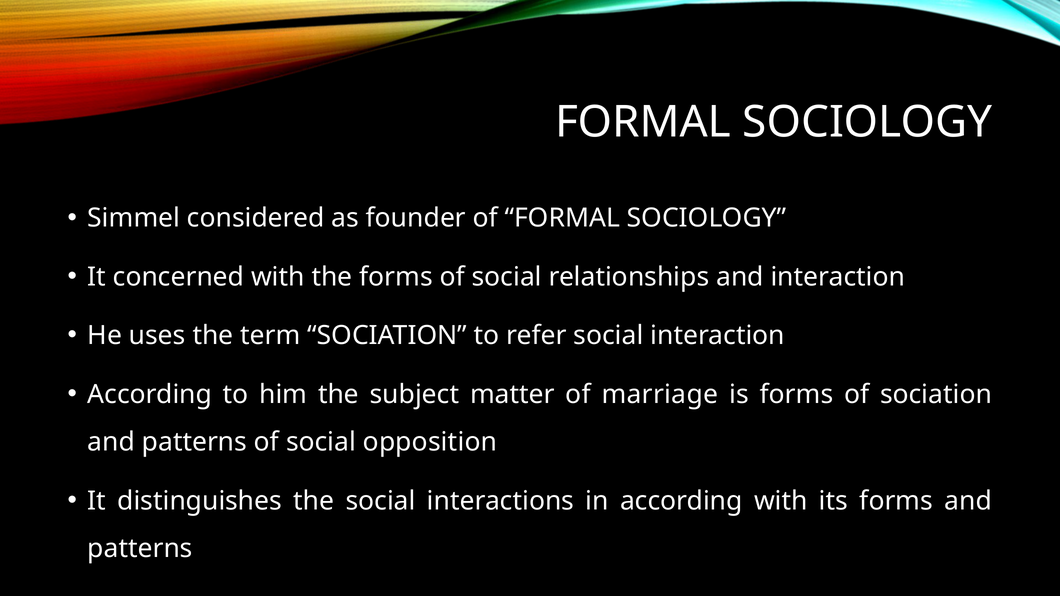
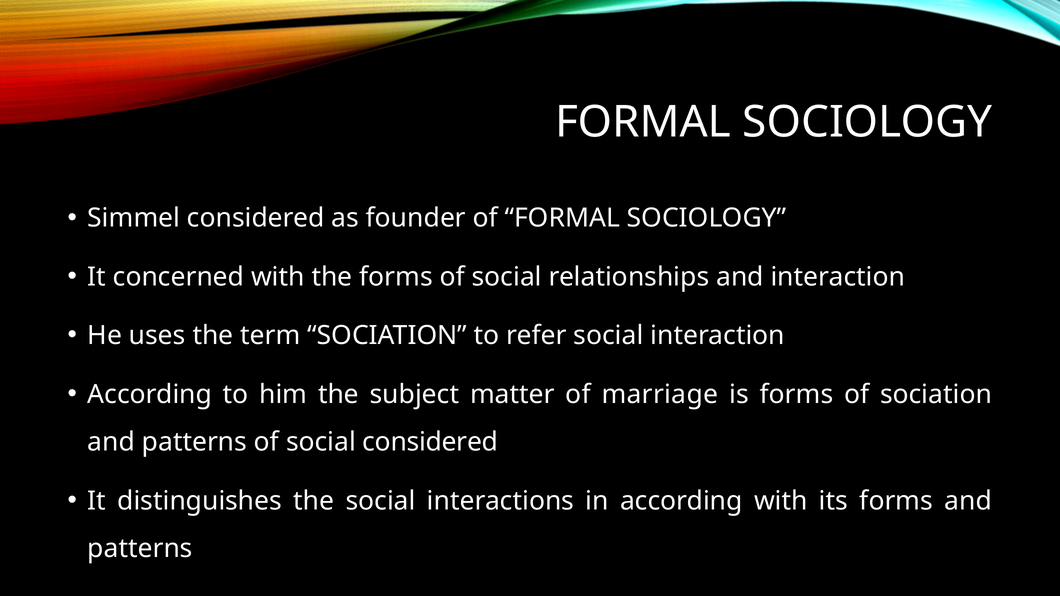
social opposition: opposition -> considered
